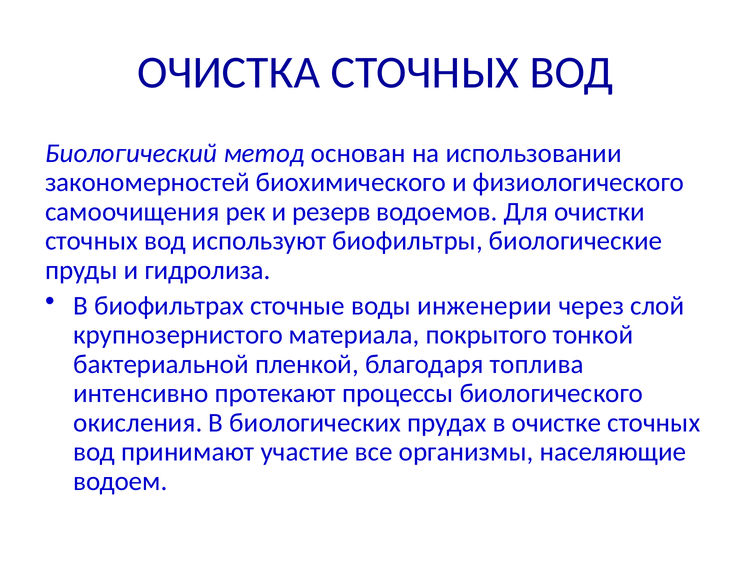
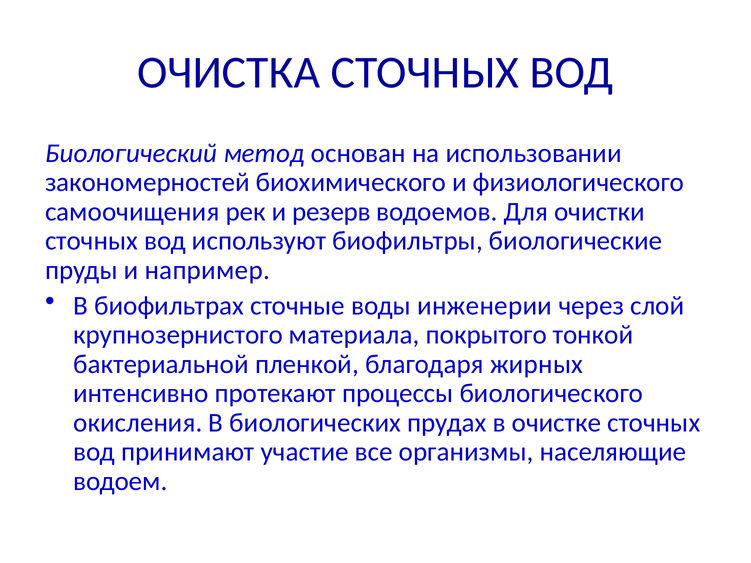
гидролиза: гидролиза -> например
топлива: топлива -> жирных
